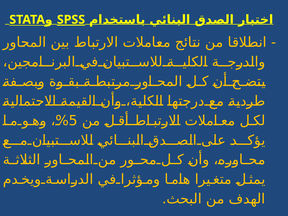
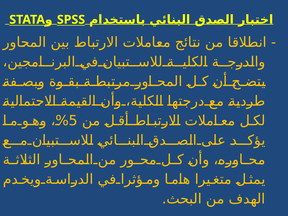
SPSS underline: present -> none
